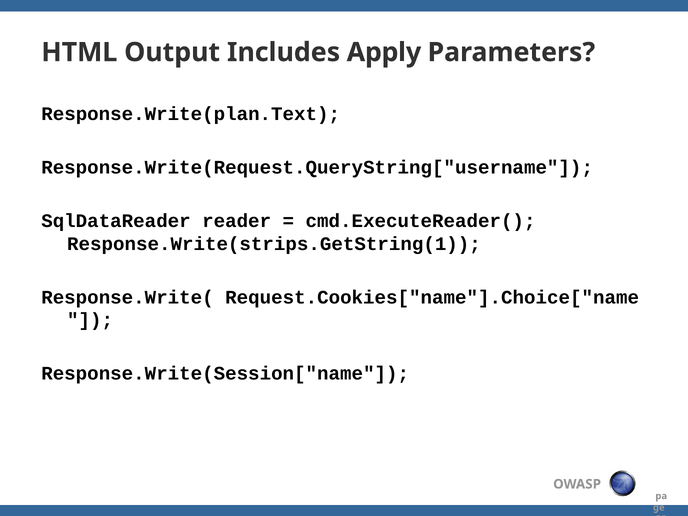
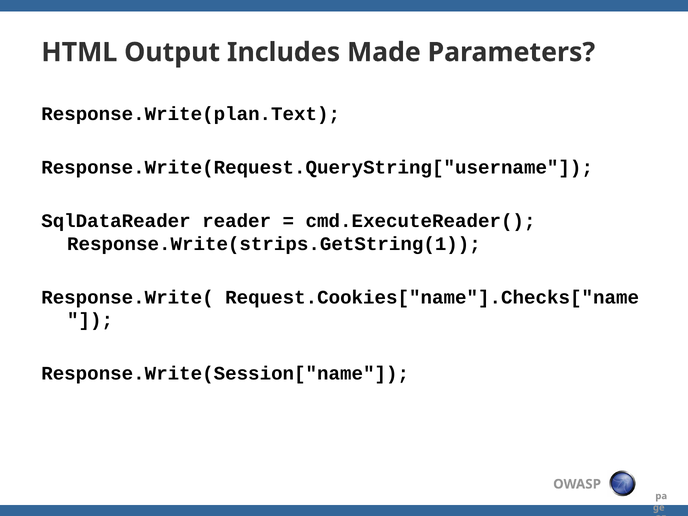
Apply: Apply -> Made
Request.Cookies["name"].Choice["name: Request.Cookies["name"].Choice["name -> Request.Cookies["name"].Checks["name
